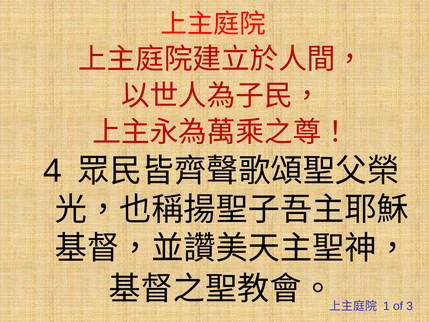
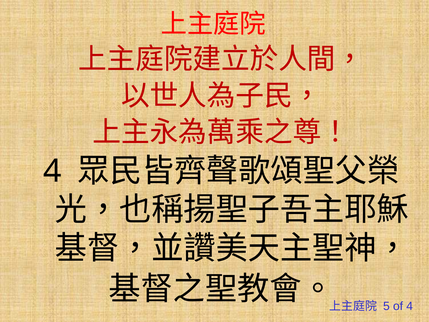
1: 1 -> 5
of 3: 3 -> 4
